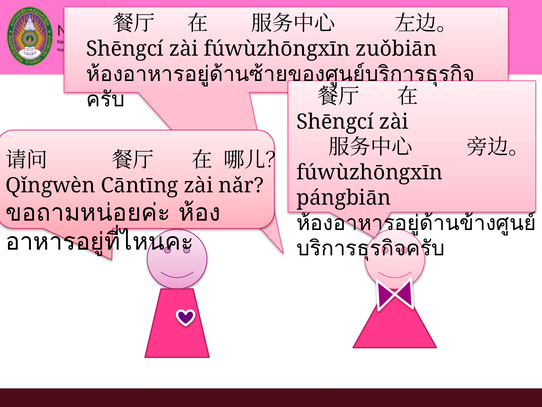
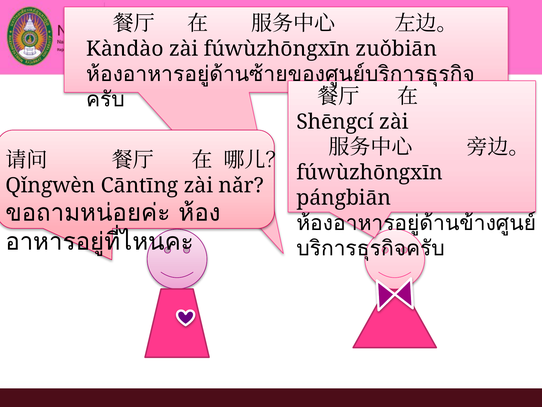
Shēngcí at (125, 49): Shēngcí -> Kàndào
